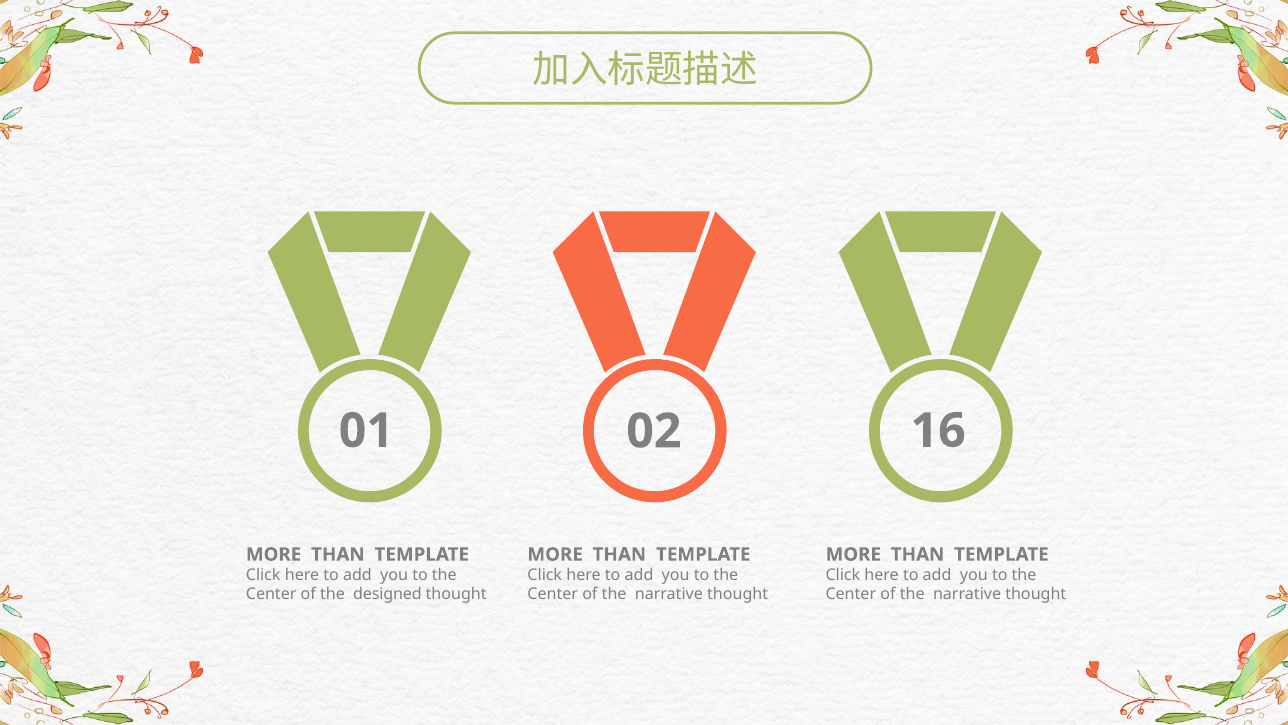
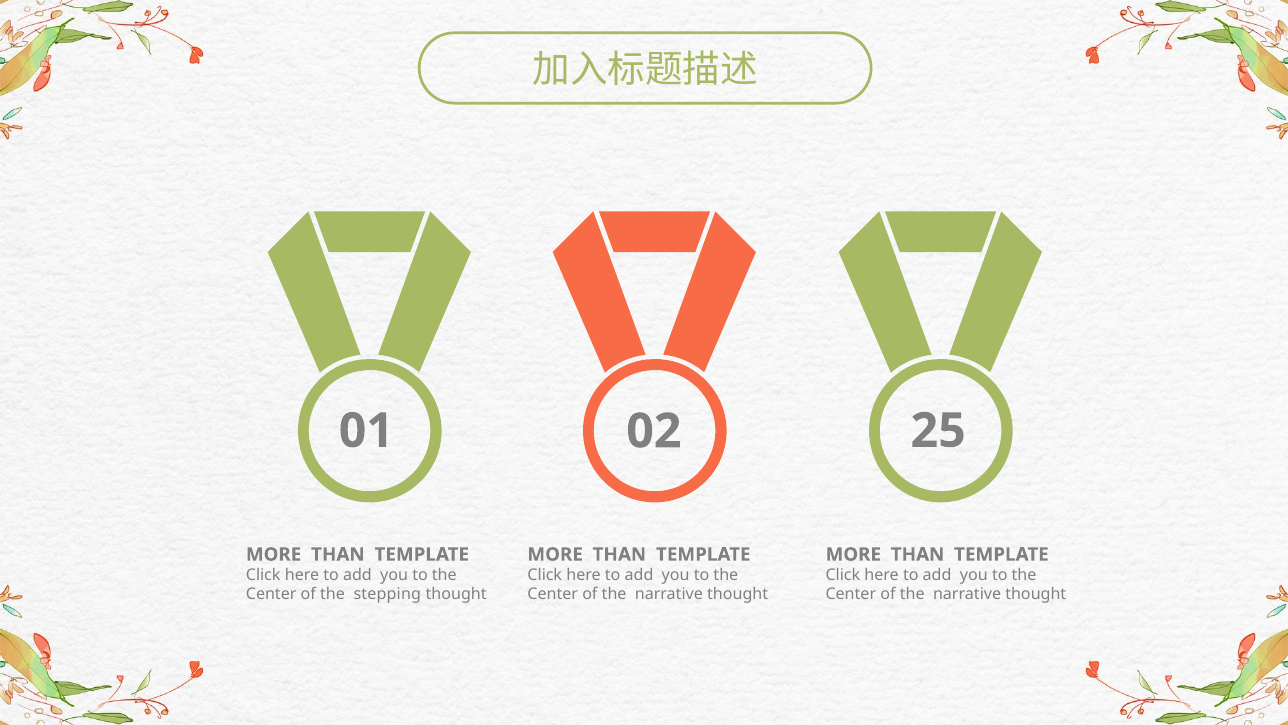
16: 16 -> 25
designed: designed -> stepping
